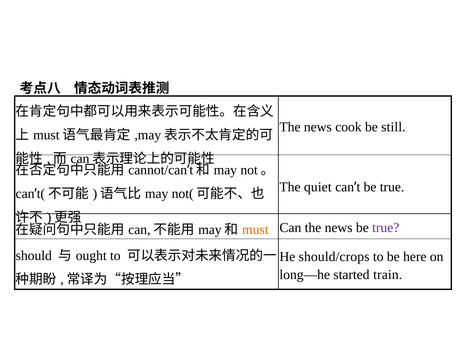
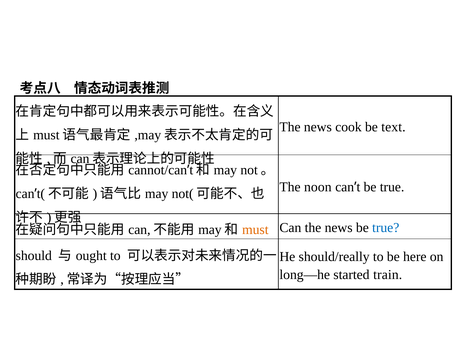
still: still -> text
quiet: quiet -> noon
true at (386, 228) colour: purple -> blue
should/crops: should/crops -> should/really
